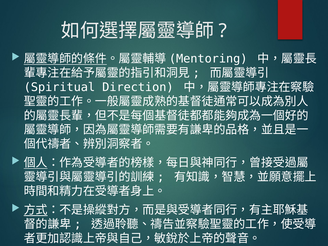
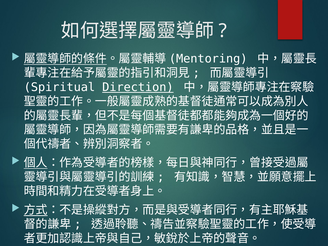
Direction underline: none -> present
